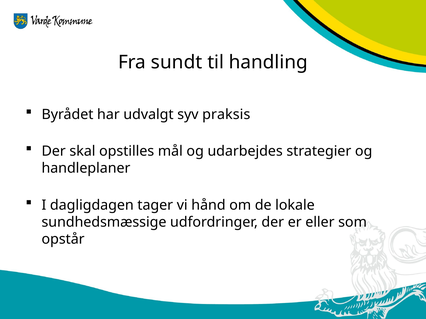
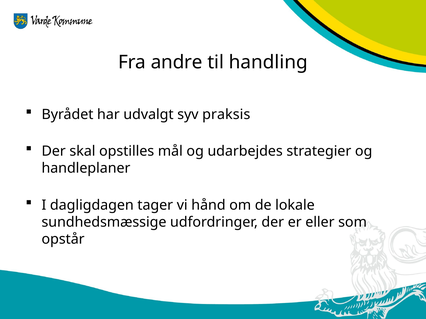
sundt: sundt -> andre
